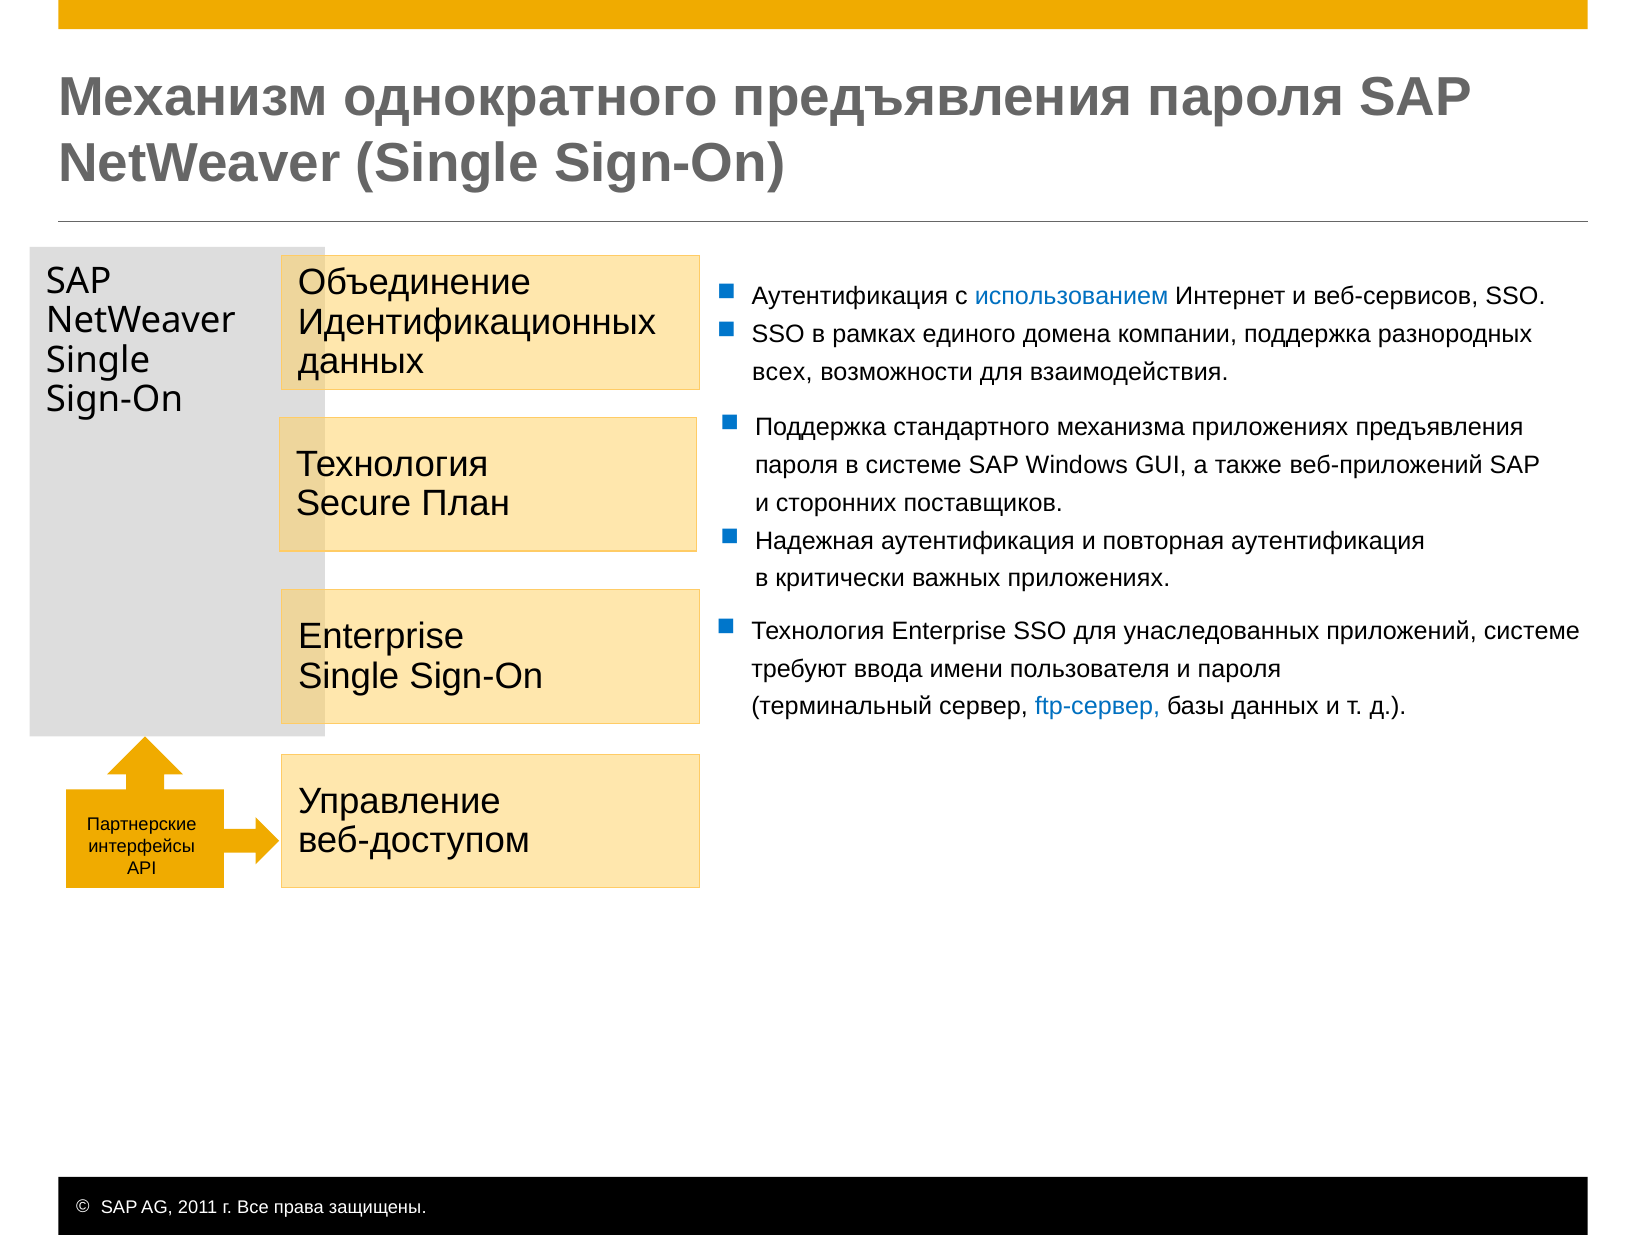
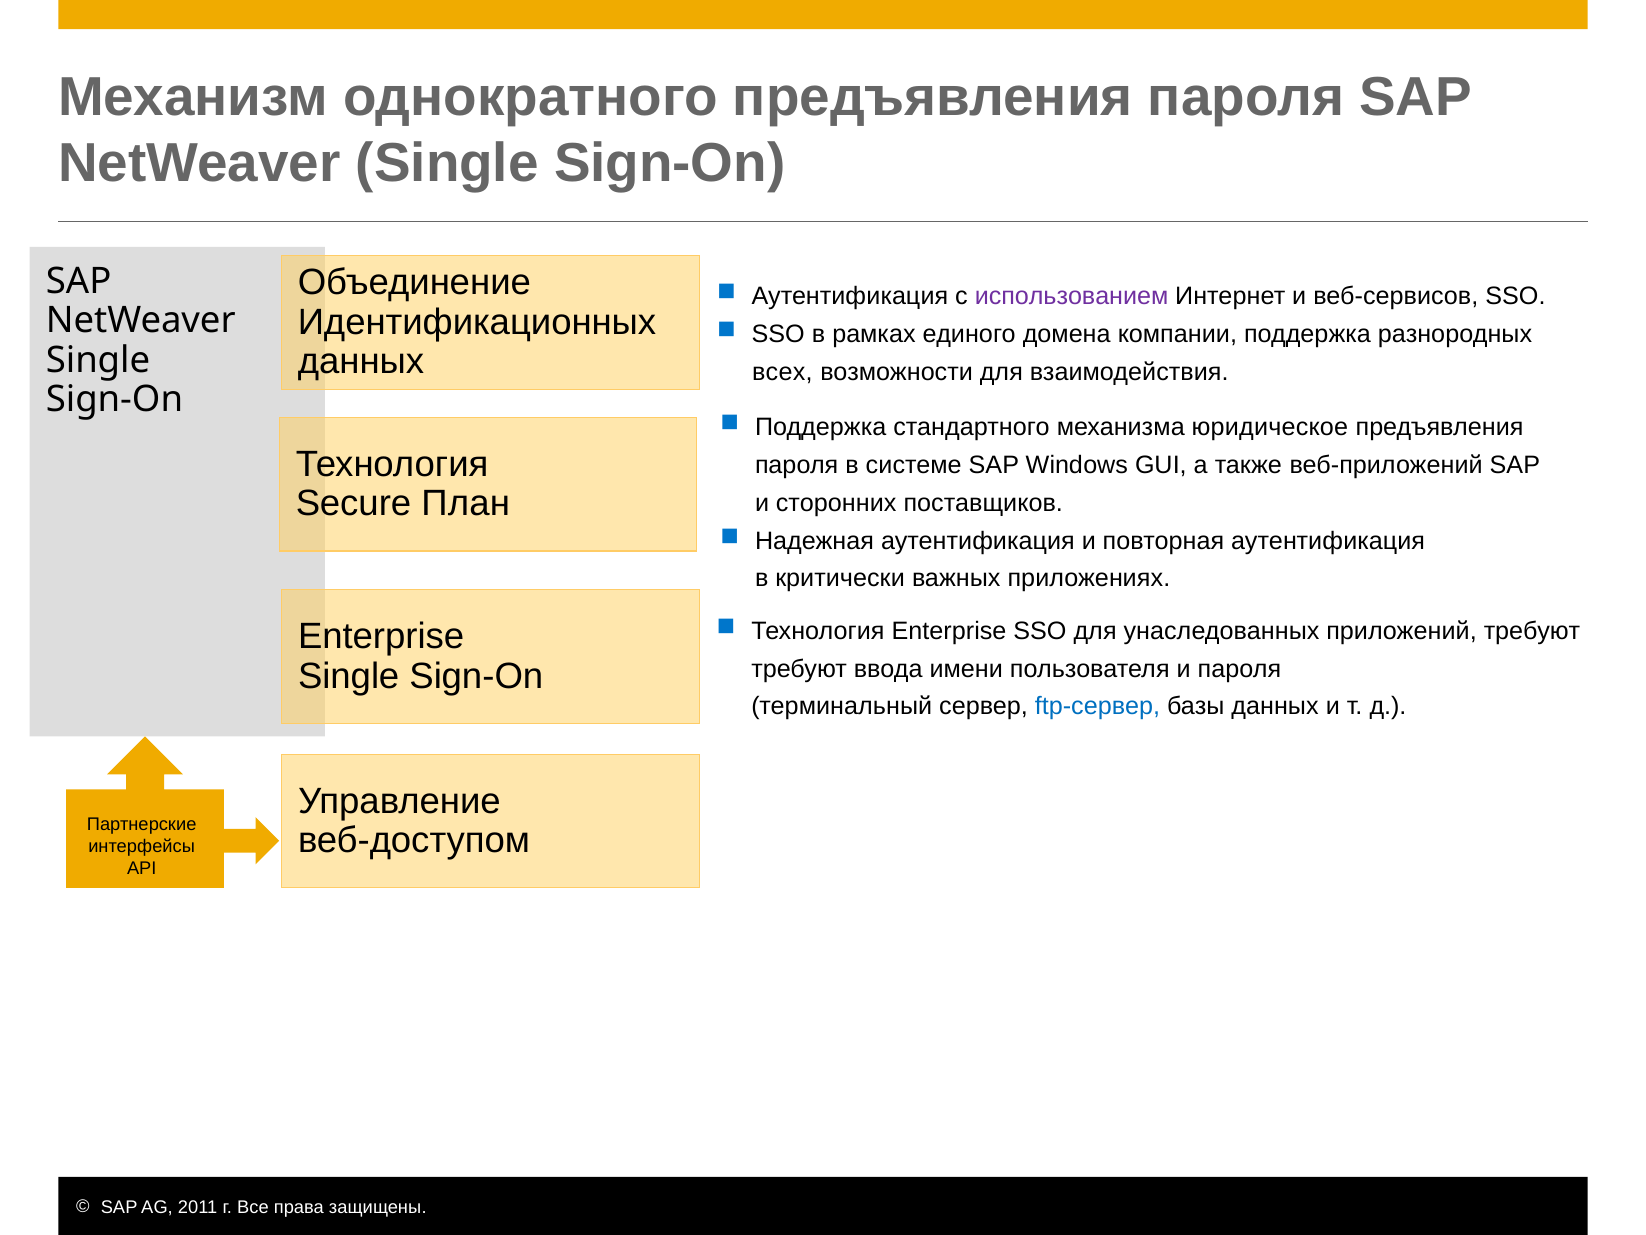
использованием colour: blue -> purple
приложениях at (1270, 428): приложениях -> юридическое
приложений системе: системе -> требуют
